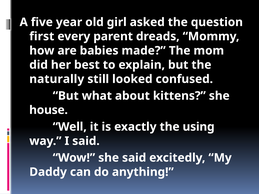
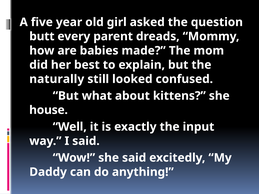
first: first -> butt
using: using -> input
